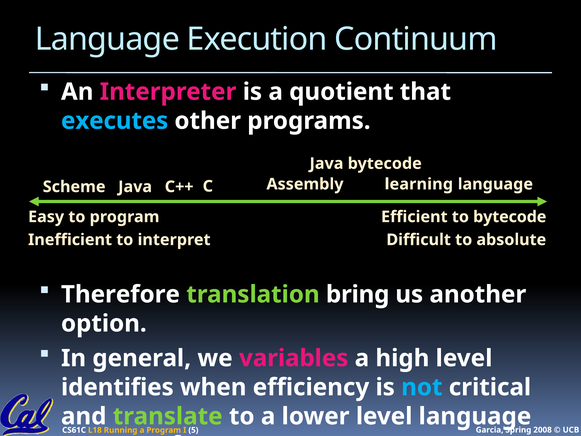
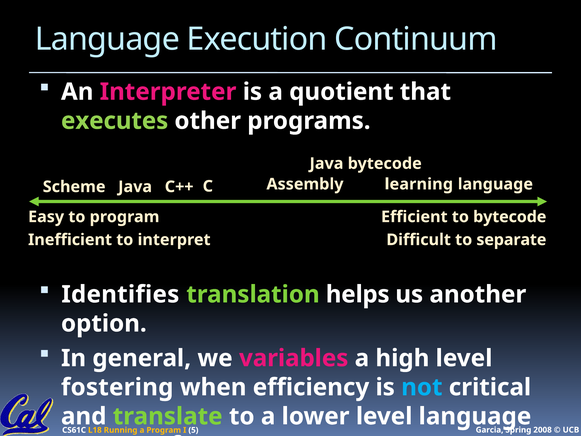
executes colour: light blue -> light green
absolute: absolute -> separate
Therefore: Therefore -> Identifies
bring: bring -> helps
identifies: identifies -> fostering
